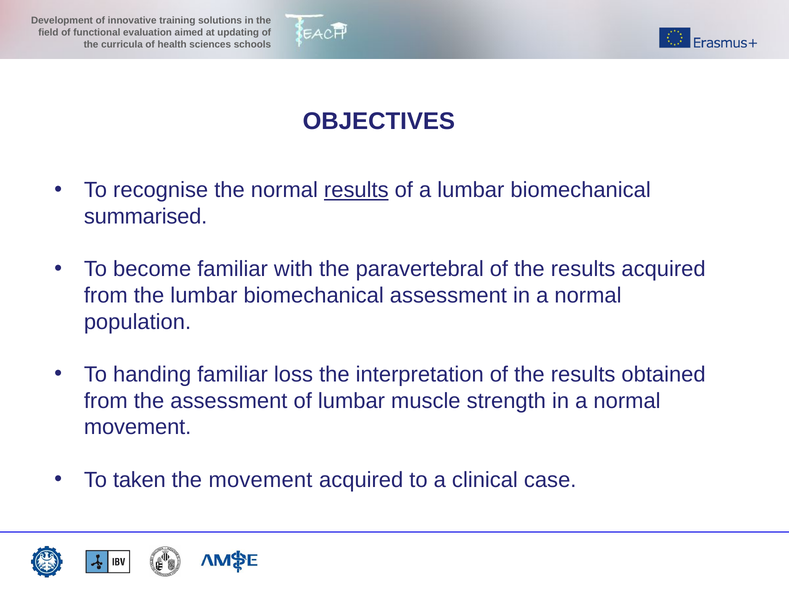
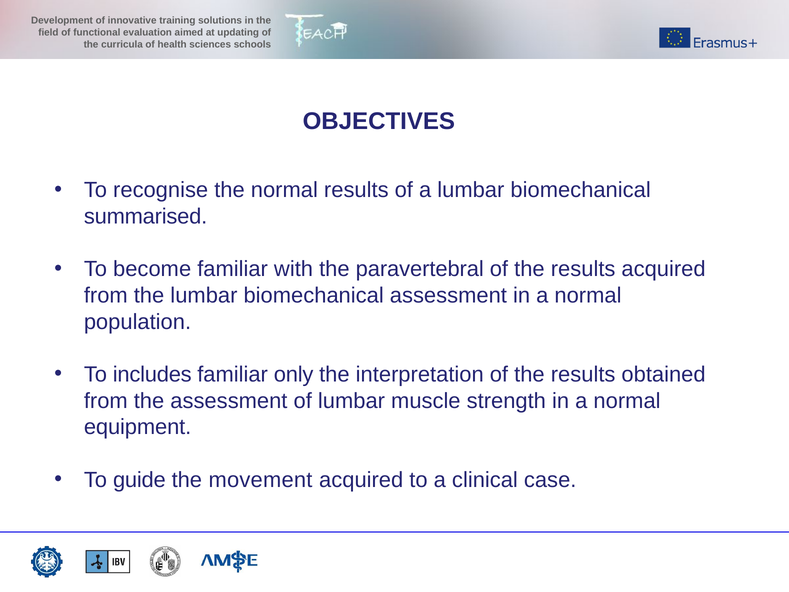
results at (356, 190) underline: present -> none
handing: handing -> includes
loss: loss -> only
movement at (138, 427): movement -> equipment
taken: taken -> guide
